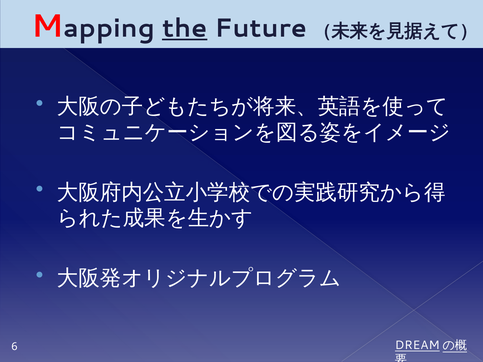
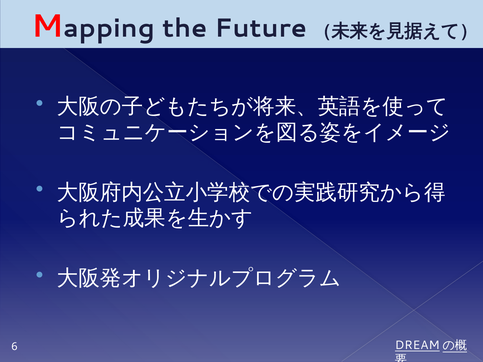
the underline: present -> none
